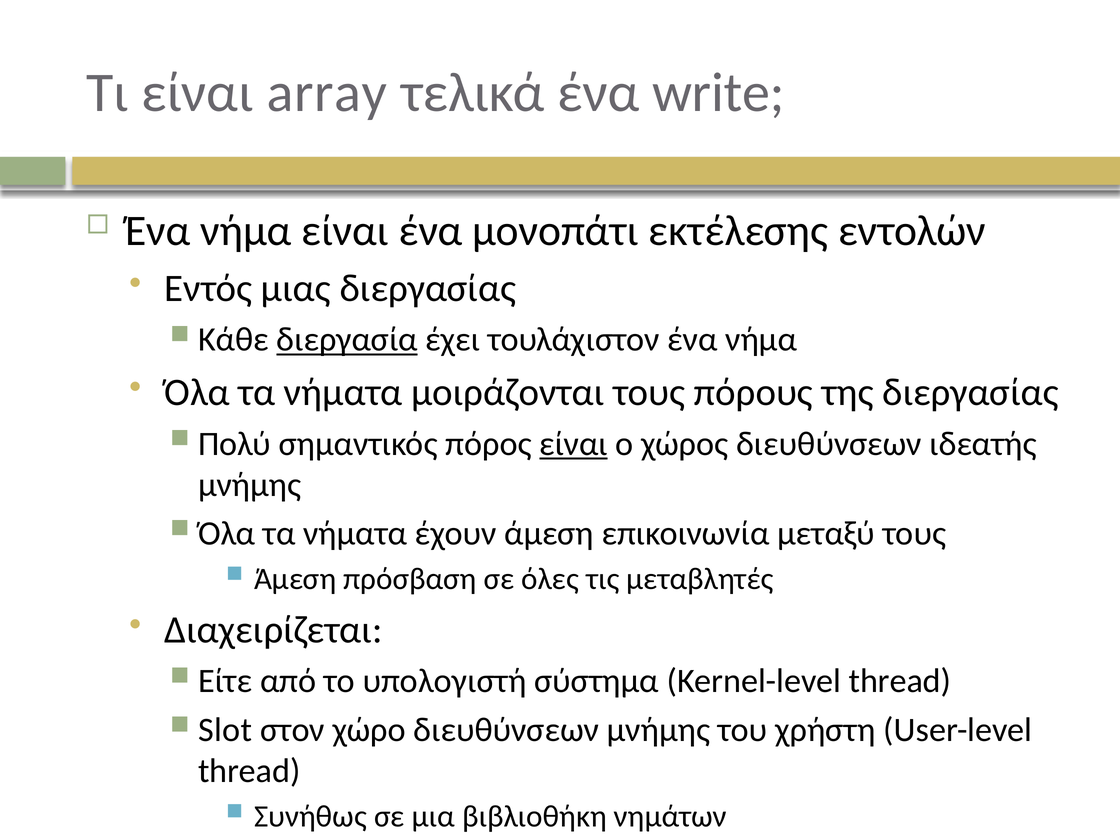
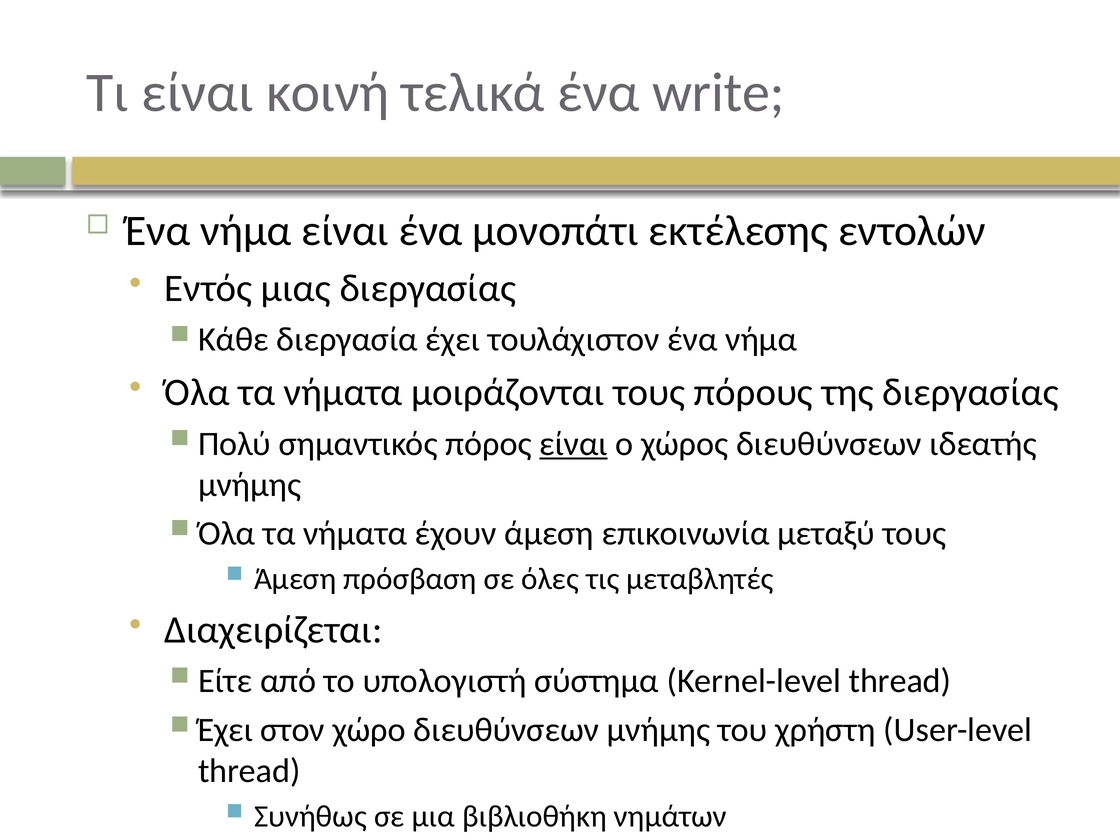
array: array -> κοινή
διεργασία underline: present -> none
Slot at (225, 730): Slot -> Έχει
